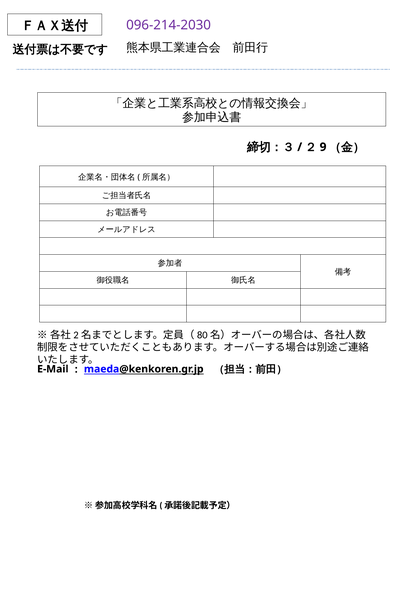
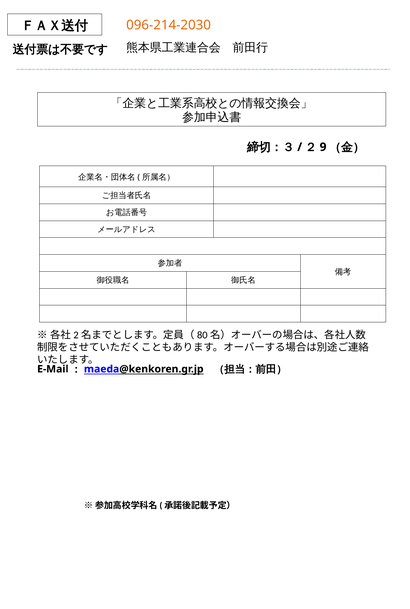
096-214-2030 colour: purple -> orange
